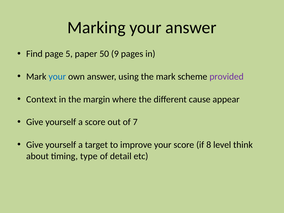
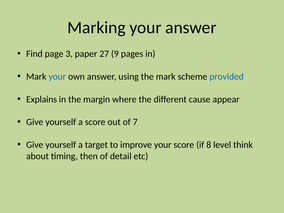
5: 5 -> 3
50: 50 -> 27
provided colour: purple -> blue
Context: Context -> Explains
type: type -> then
